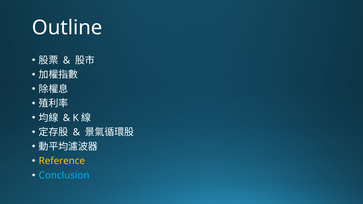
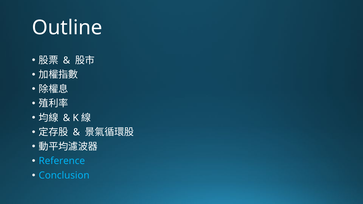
Reference colour: yellow -> light blue
